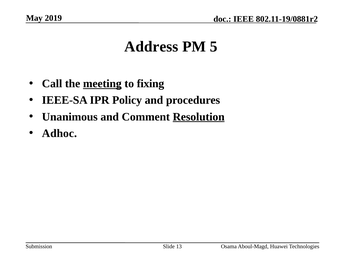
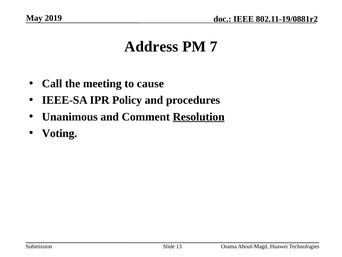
5: 5 -> 7
meeting underline: present -> none
fixing: fixing -> cause
Adhoc: Adhoc -> Voting
